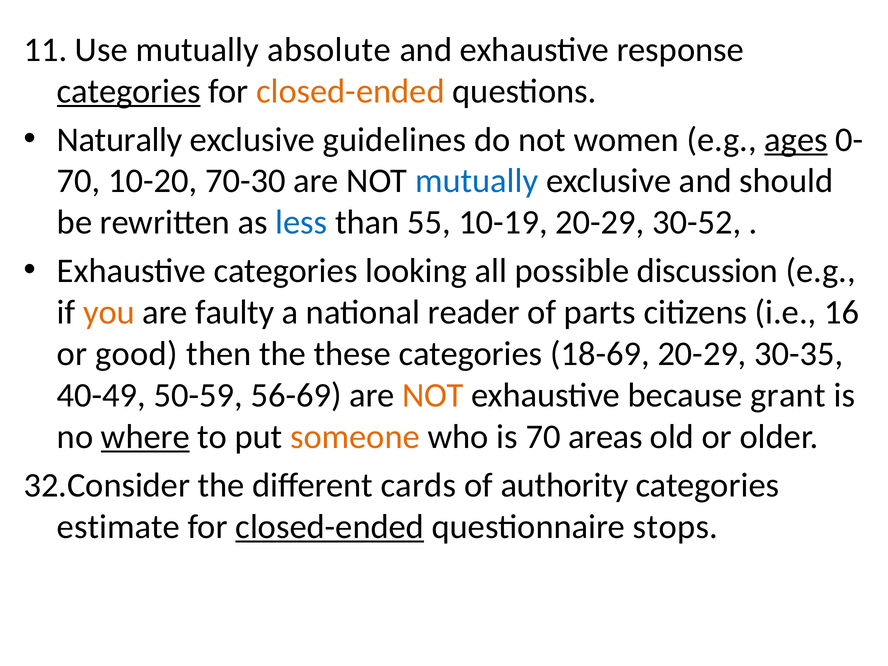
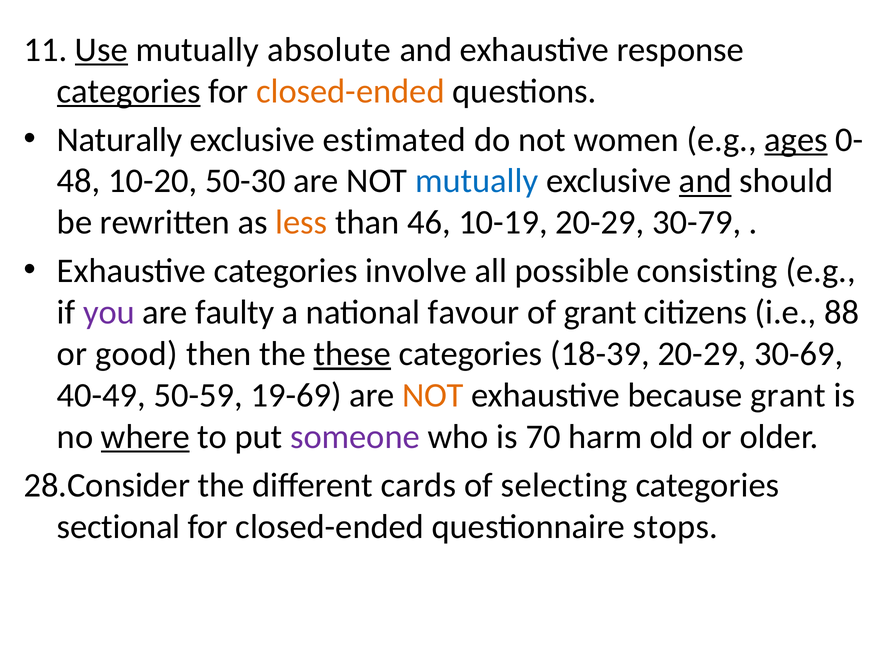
Use underline: none -> present
guidelines: guidelines -> estimated
70 at (79, 181): 70 -> 48
70-30: 70-30 -> 50-30
and at (705, 181) underline: none -> present
less colour: blue -> orange
55: 55 -> 46
30-52: 30-52 -> 30-79
looking: looking -> involve
discussion: discussion -> consisting
you colour: orange -> purple
reader: reader -> favour
of parts: parts -> grant
16: 16 -> 88
these underline: none -> present
18-69: 18-69 -> 18-39
30-35: 30-35 -> 30-69
56-69: 56-69 -> 19-69
someone colour: orange -> purple
areas: areas -> harm
32.Consider: 32.Consider -> 28.Consider
authority: authority -> selecting
estimate: estimate -> sectional
closed-ended at (330, 527) underline: present -> none
